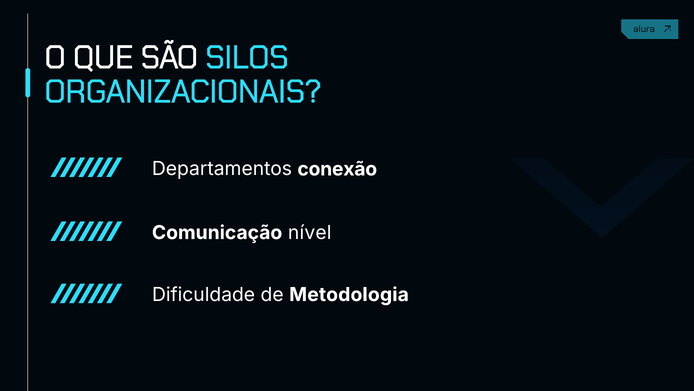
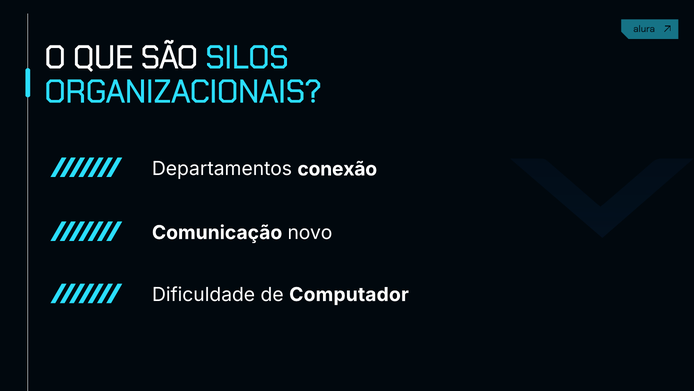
nível: nível -> novo
Metodologia: Metodologia -> Computador
